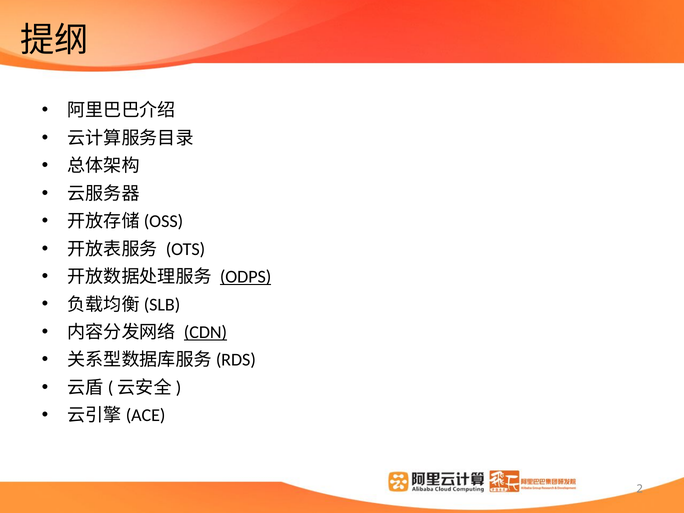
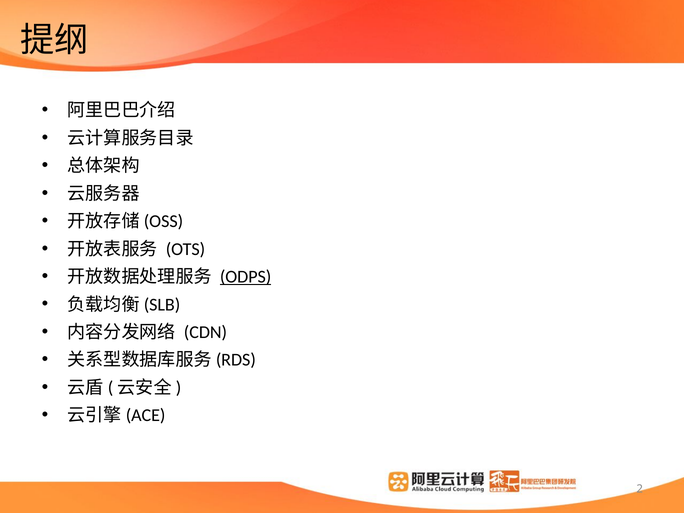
CDN underline: present -> none
